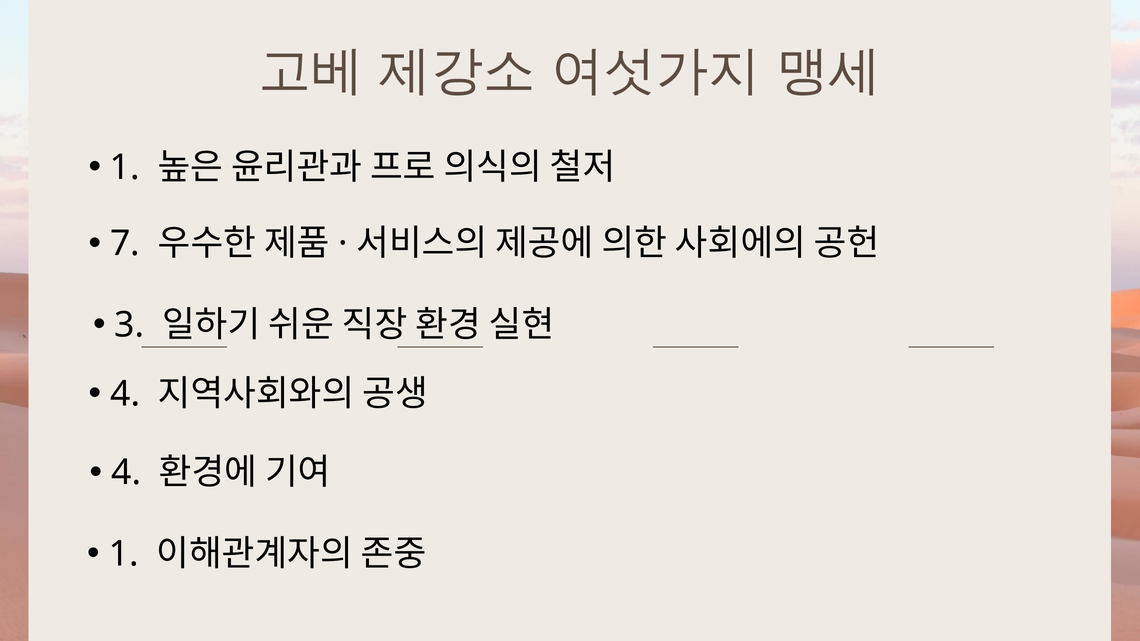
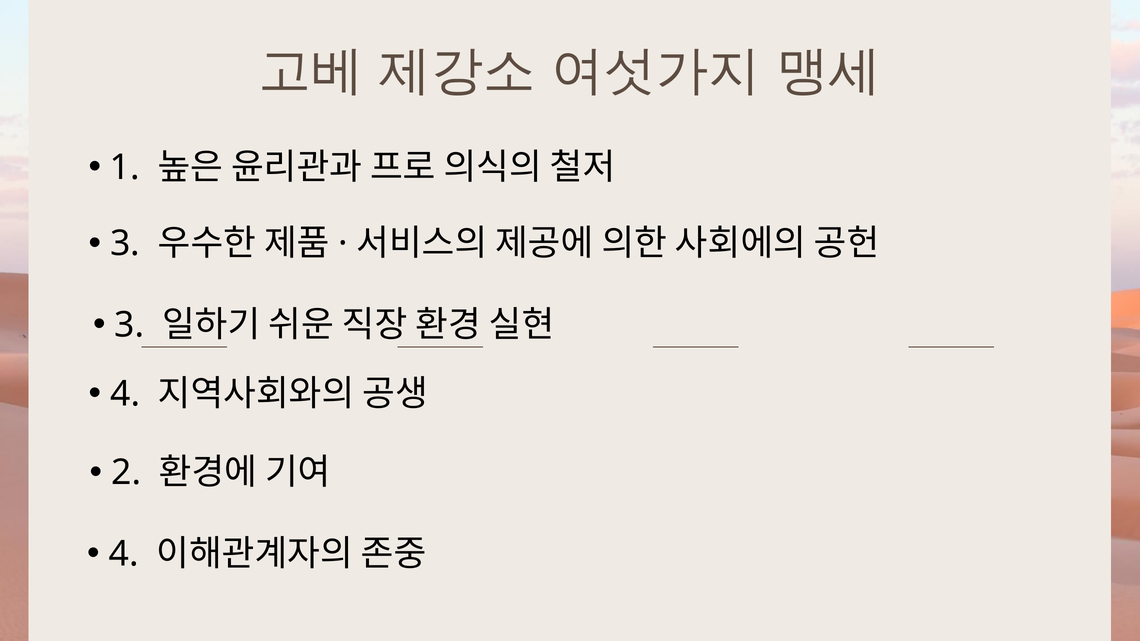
7 at (125, 244): 7 -> 3
4 at (126, 473): 4 -> 2
1 at (124, 554): 1 -> 4
